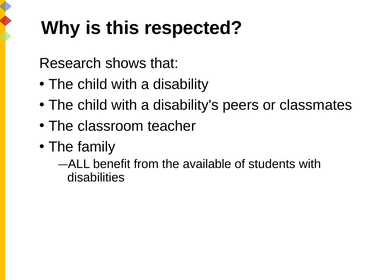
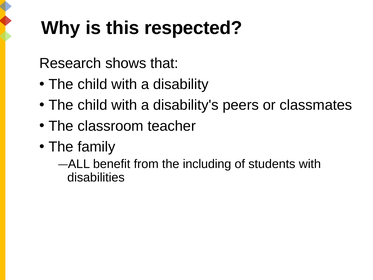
available: available -> including
